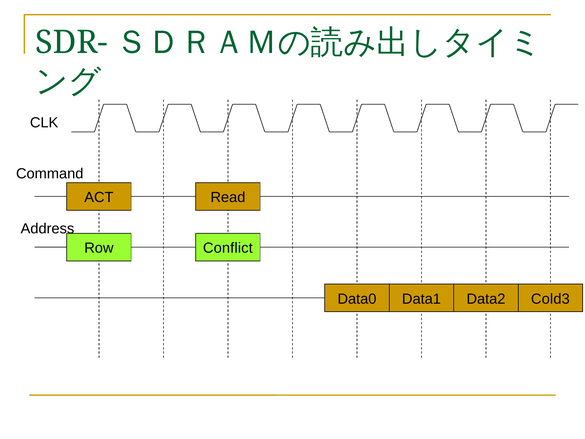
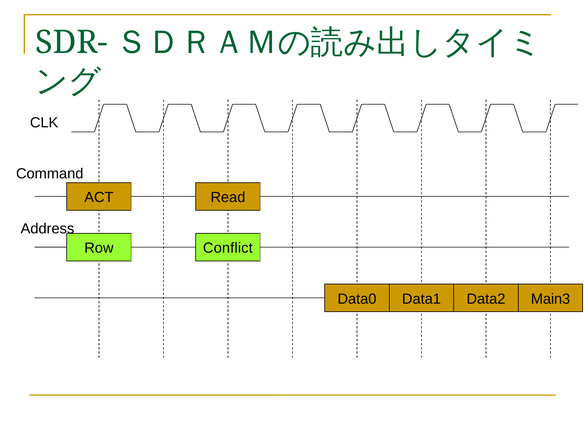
Cold3: Cold3 -> Main3
